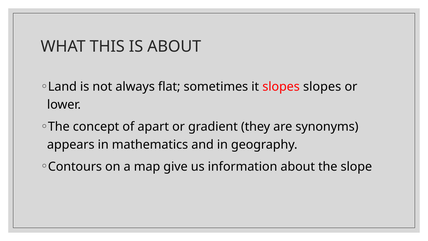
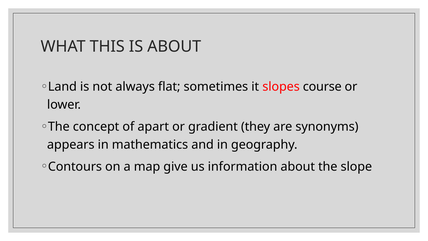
slopes slopes: slopes -> course
